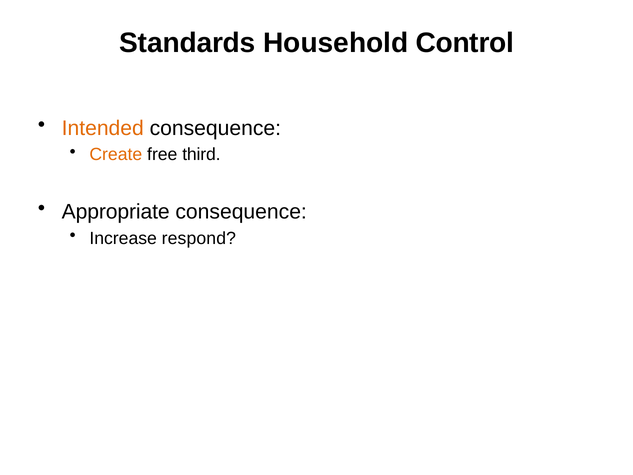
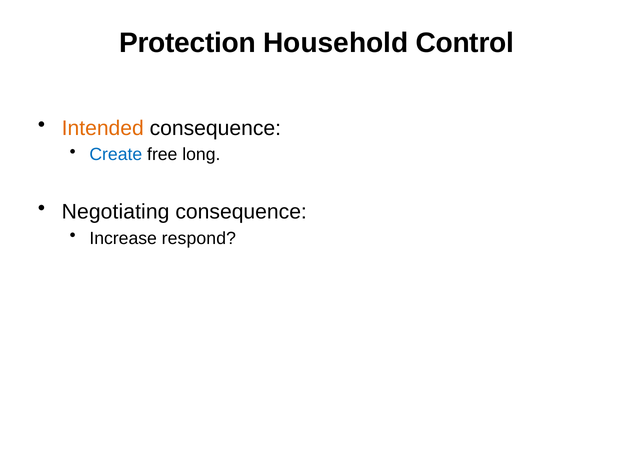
Standards: Standards -> Protection
Create colour: orange -> blue
third: third -> long
Appropriate: Appropriate -> Negotiating
